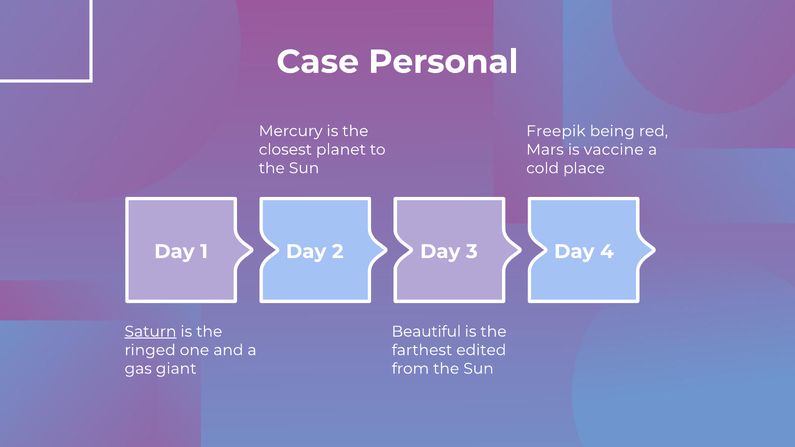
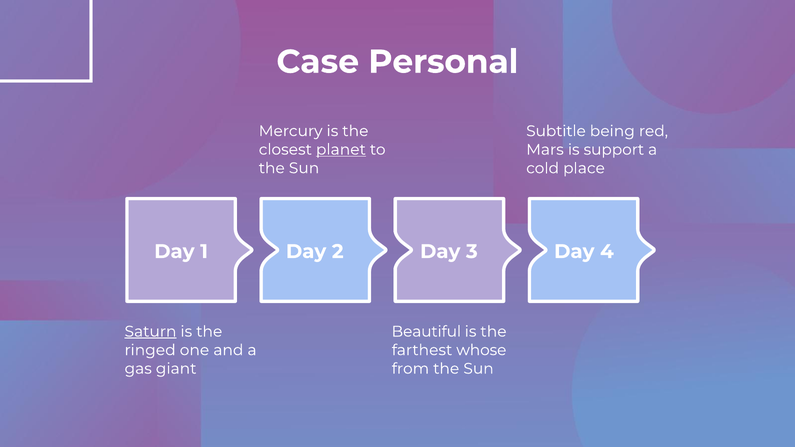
Freepik: Freepik -> Subtitle
planet underline: none -> present
vaccine: vaccine -> support
edited: edited -> whose
